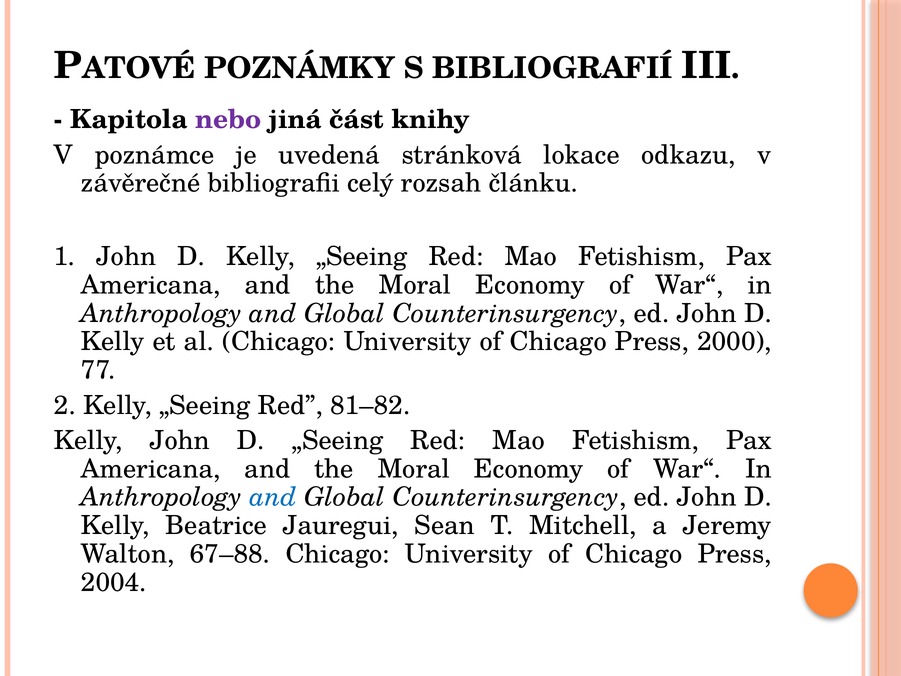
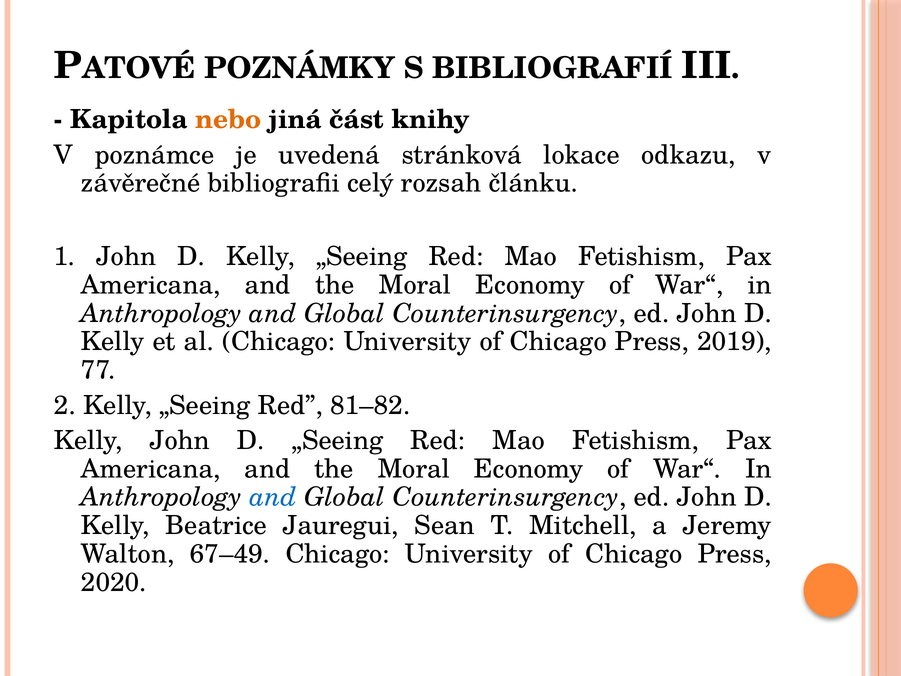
nebo colour: purple -> orange
2000: 2000 -> 2019
67–88: 67–88 -> 67–49
2004: 2004 -> 2020
